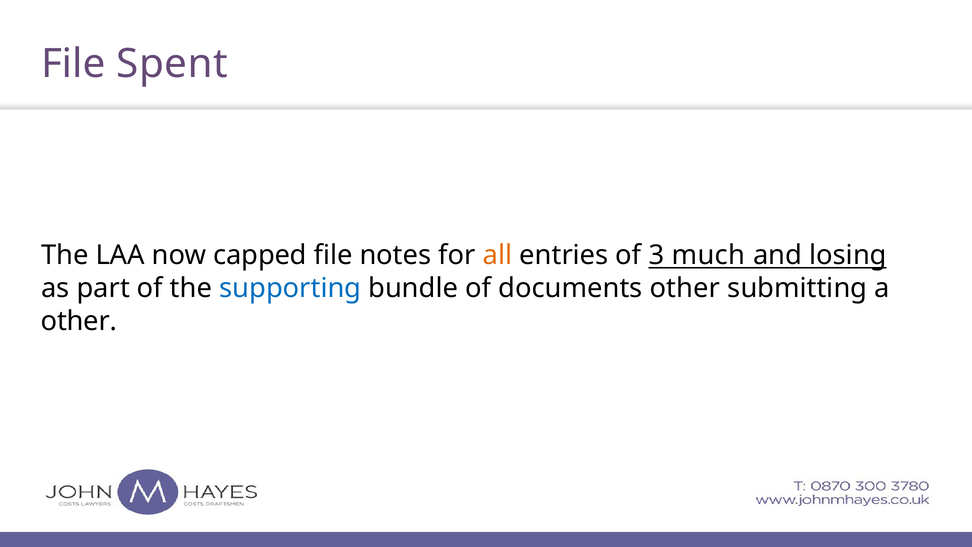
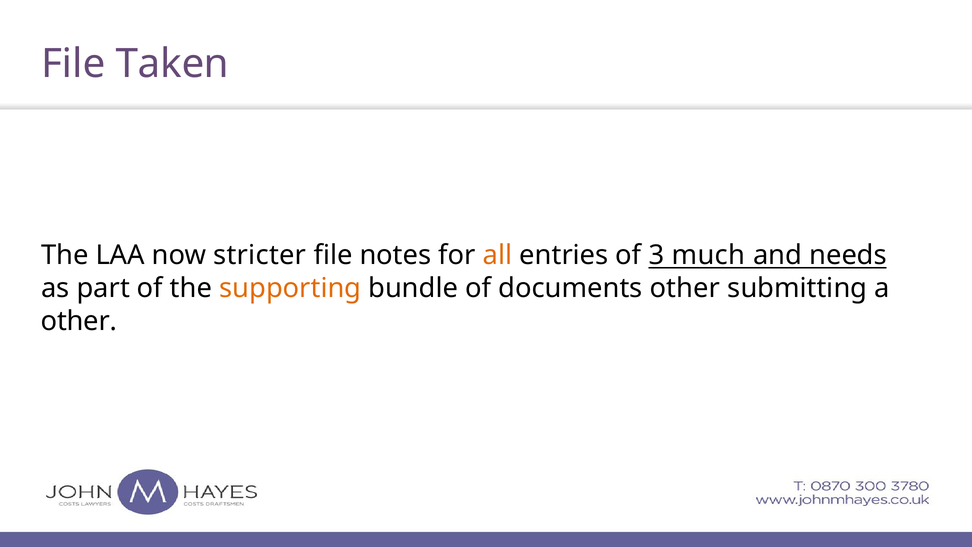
Spent: Spent -> Taken
capped: capped -> stricter
losing: losing -> needs
supporting colour: blue -> orange
